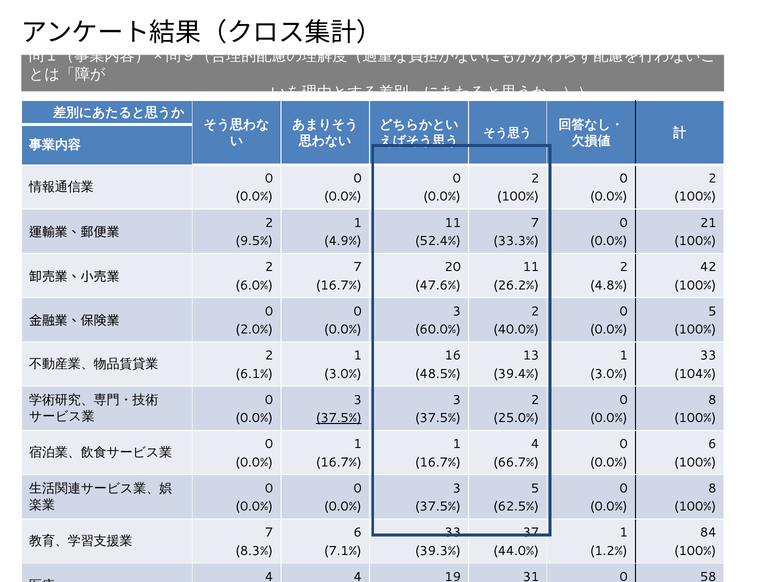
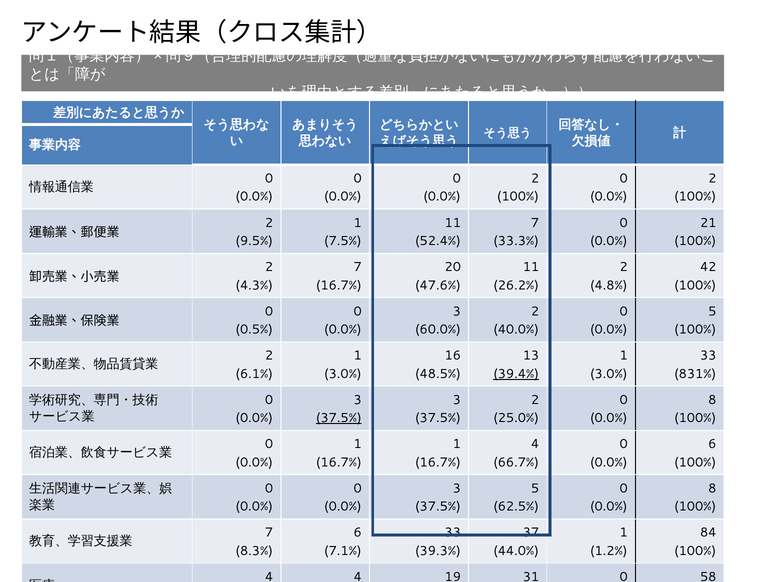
4.9%: 4.9% -> 7.5%
6.0%: 6.0% -> 4.3%
2.0%: 2.0% -> 0.5%
39.4% underline: none -> present
104%: 104% -> 831%
